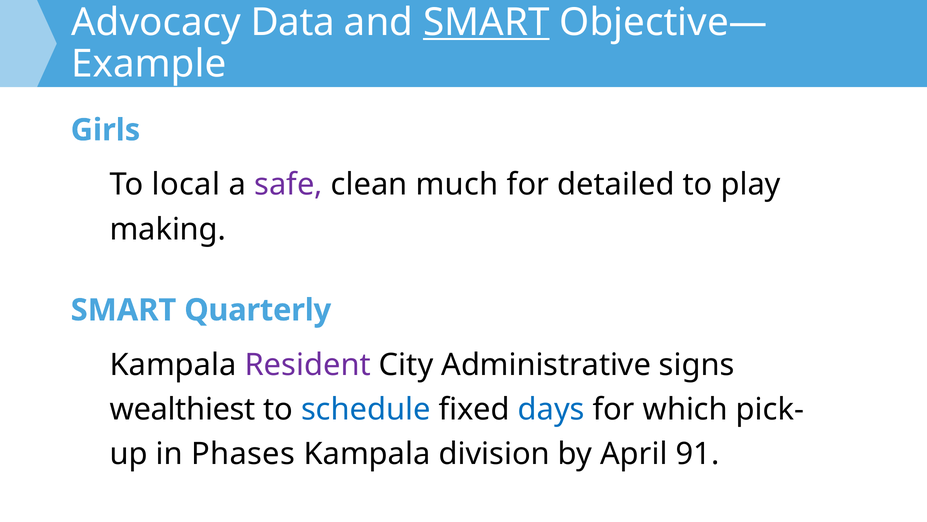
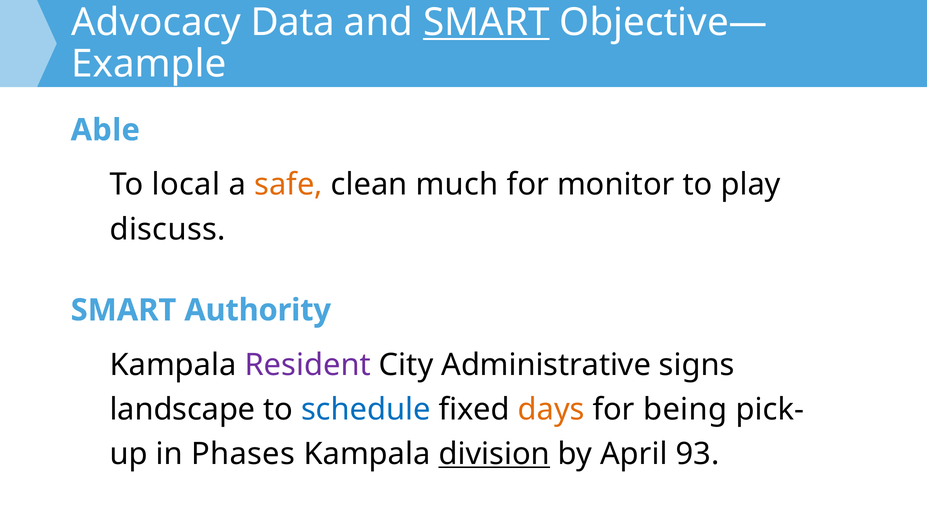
Girls: Girls -> Able
safe colour: purple -> orange
detailed: detailed -> monitor
making: making -> discuss
Quarterly: Quarterly -> Authority
wealthiest: wealthiest -> landscape
days colour: blue -> orange
which: which -> being
division underline: none -> present
91: 91 -> 93
